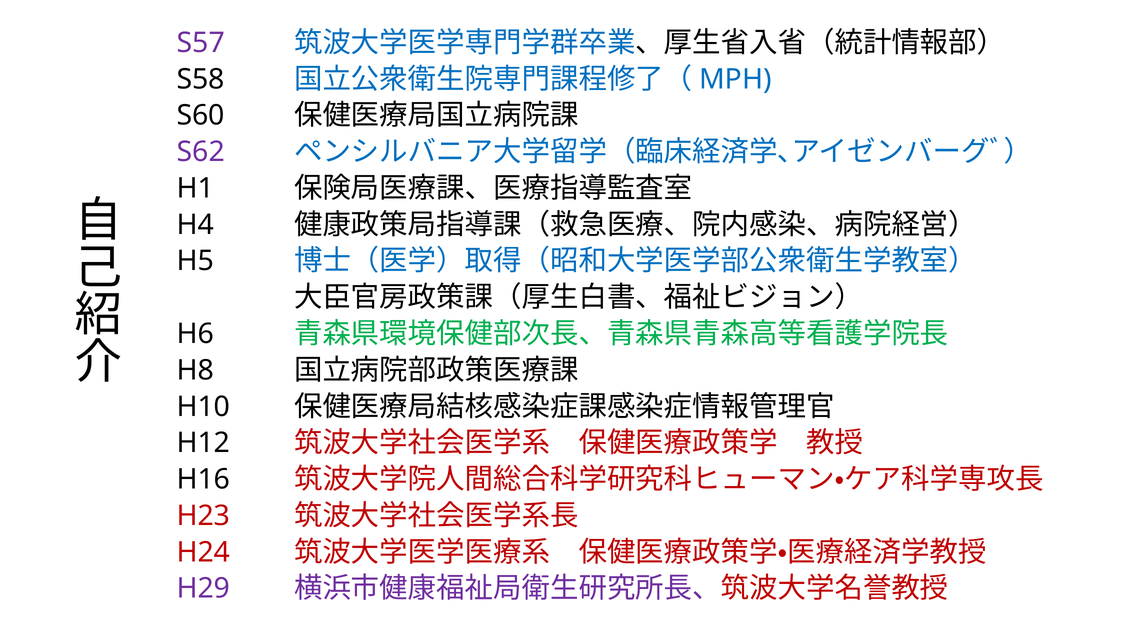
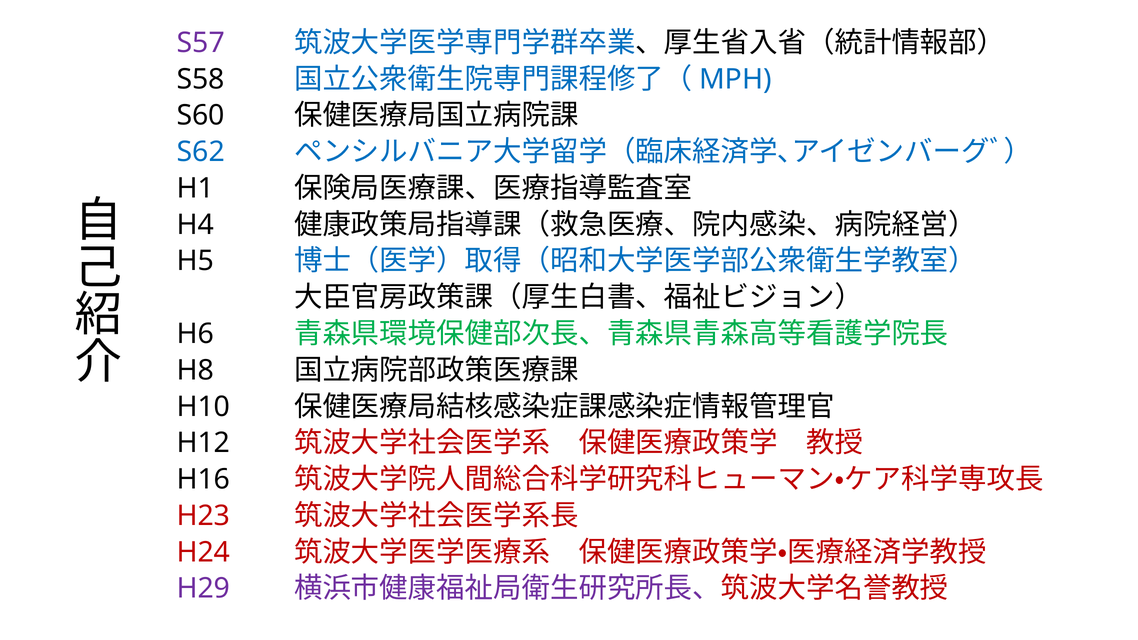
S62 colour: purple -> blue
